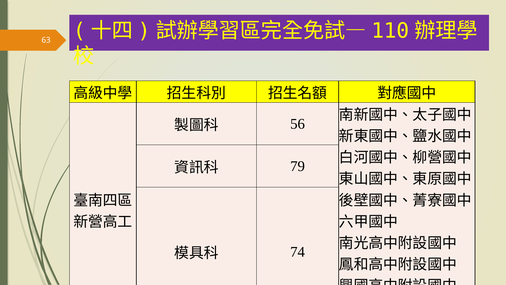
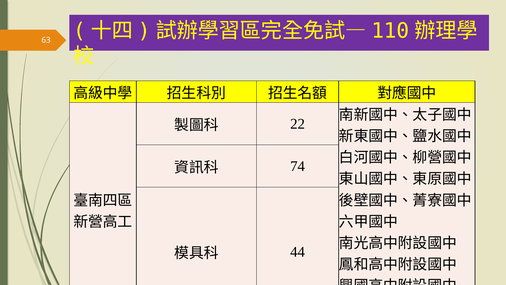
56: 56 -> 22
79: 79 -> 74
74: 74 -> 44
